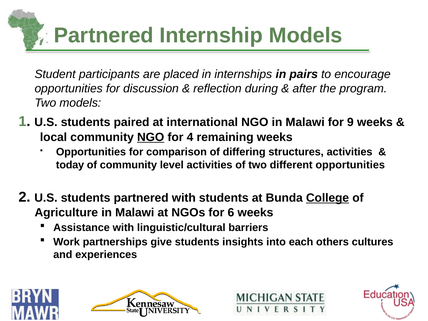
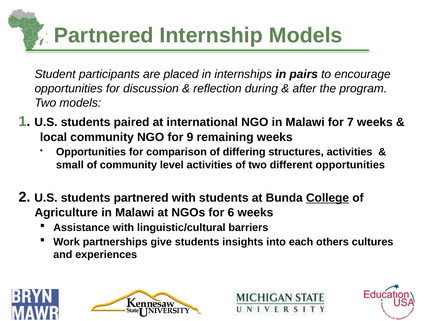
9: 9 -> 7
NGO at (151, 137) underline: present -> none
4: 4 -> 9
today: today -> small
